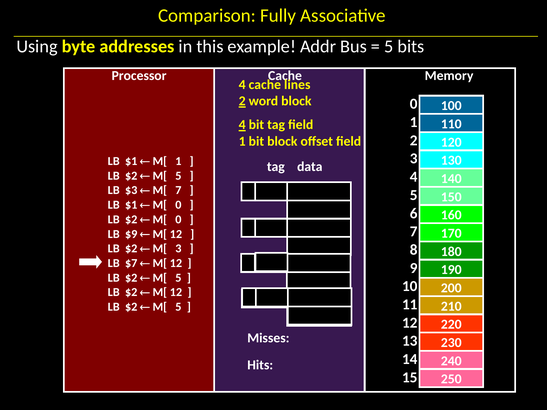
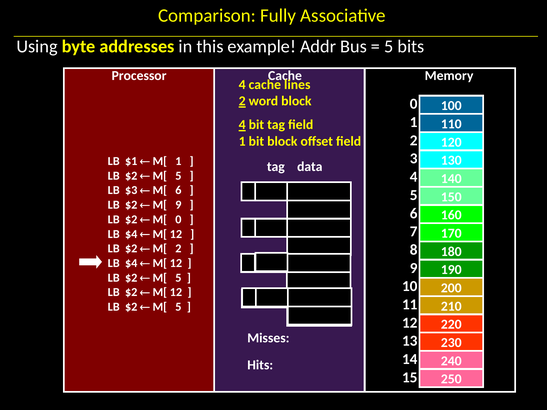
M[ 7: 7 -> 6
$1 at (131, 205): $1 -> $2
0 at (178, 205): 0 -> 9
$9 at (131, 234): $9 -> $4
M[ 3: 3 -> 2
$7 at (131, 263): $7 -> $4
